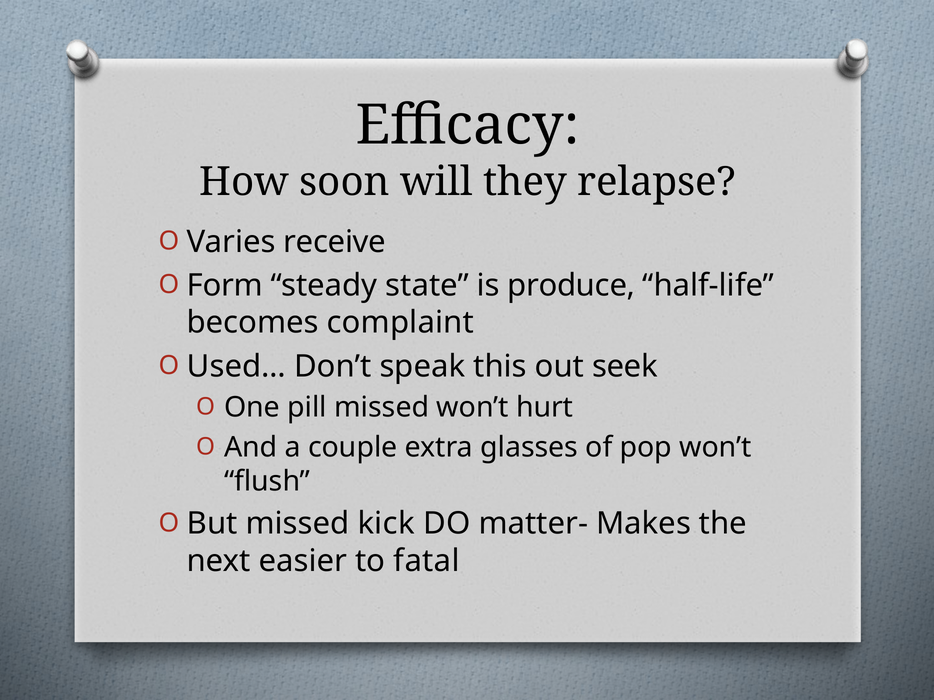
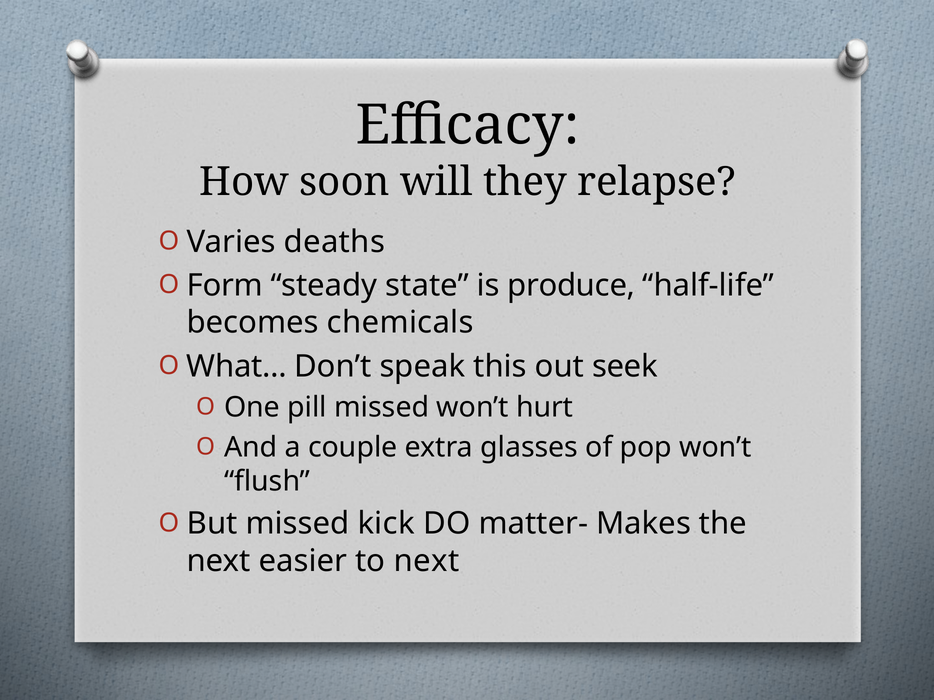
receive: receive -> deaths
complaint: complaint -> chemicals
Used…: Used… -> What…
to fatal: fatal -> next
